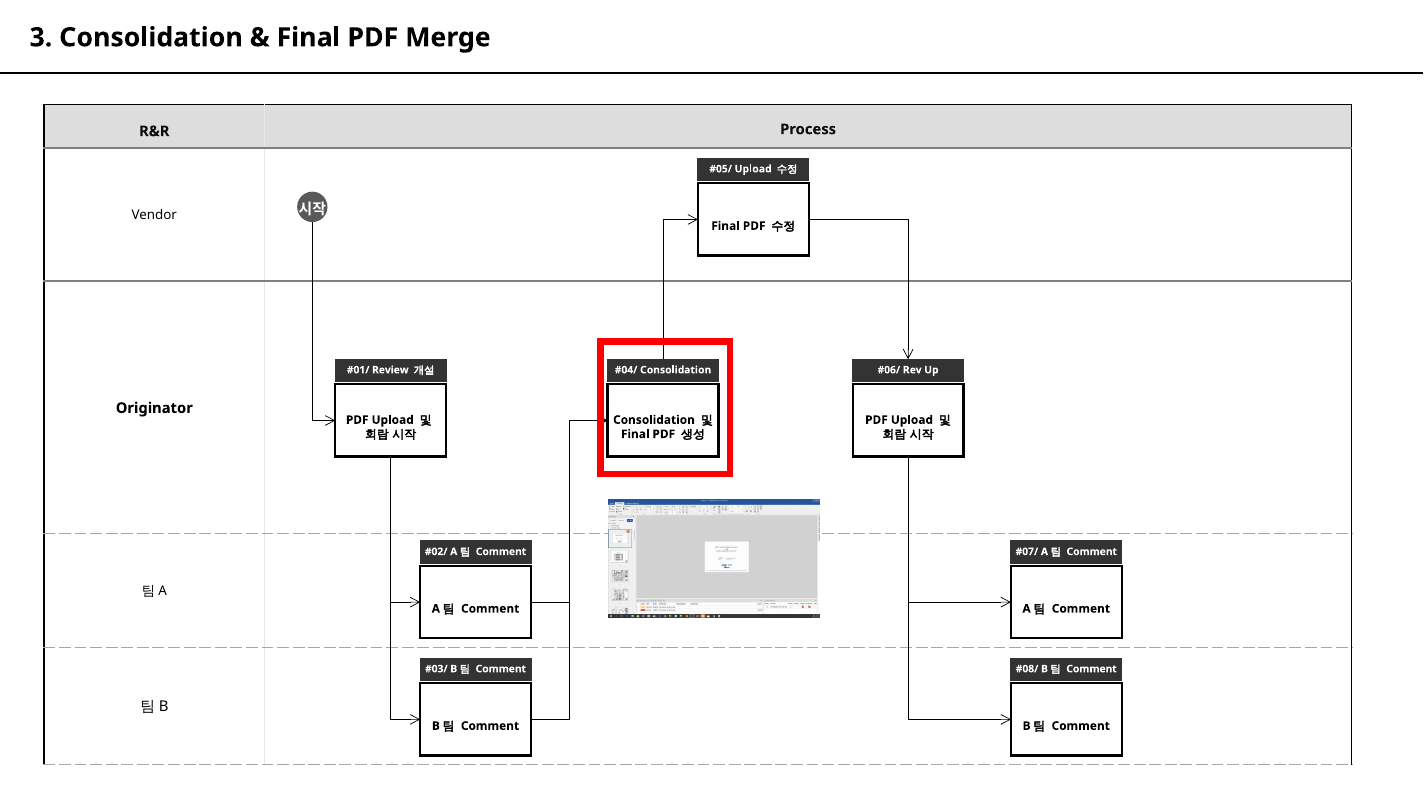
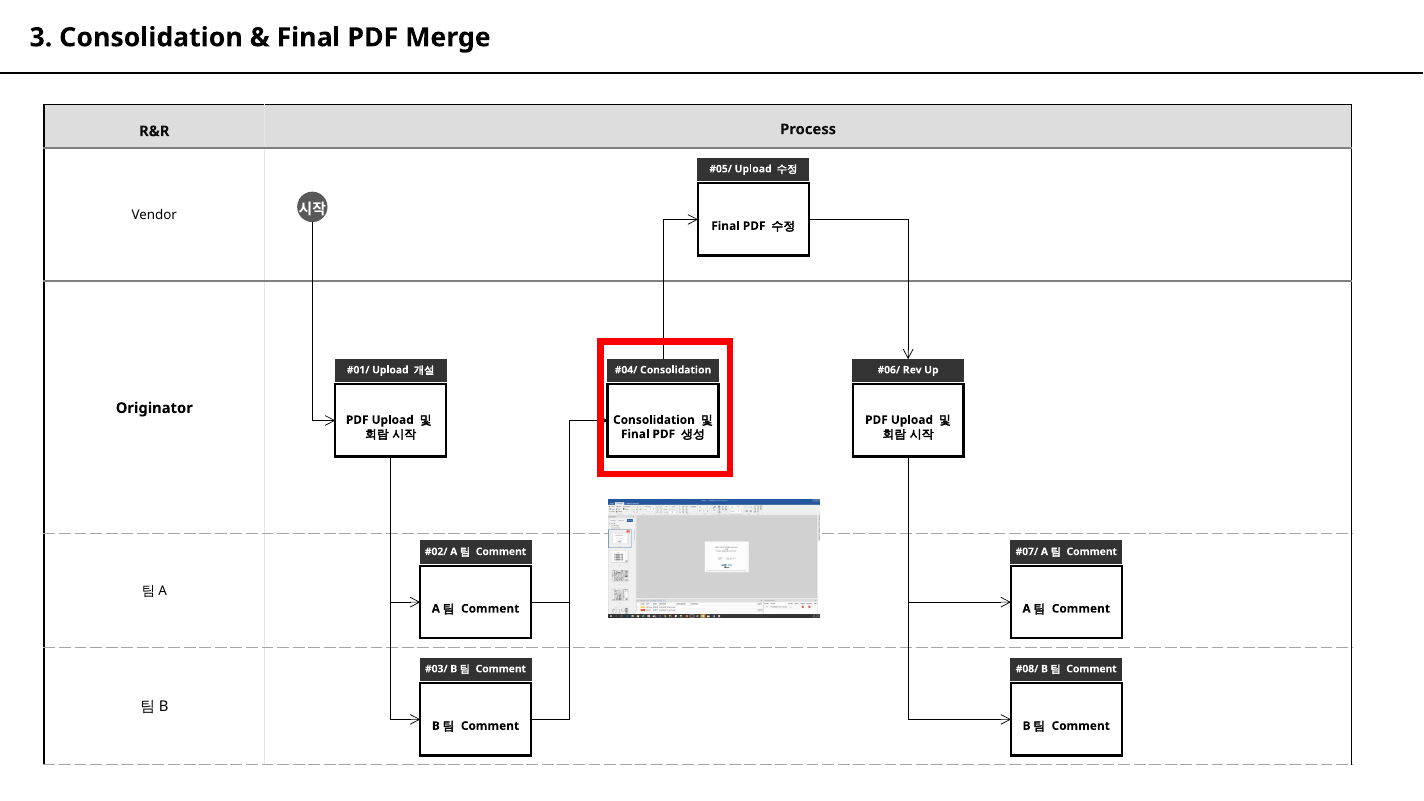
Review at (390, 370): Review -> Upload
